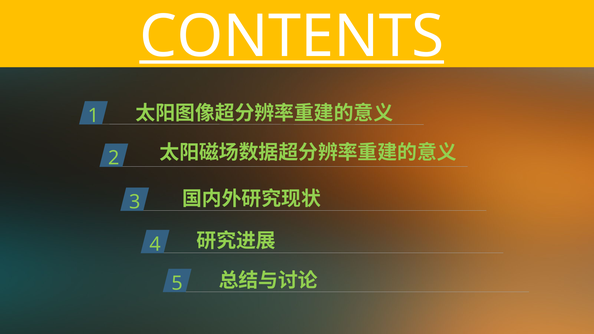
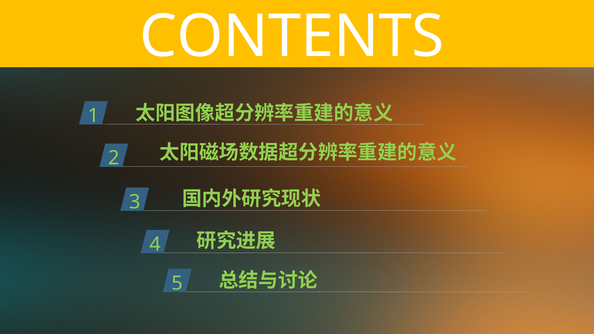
CONTENTS underline: present -> none
